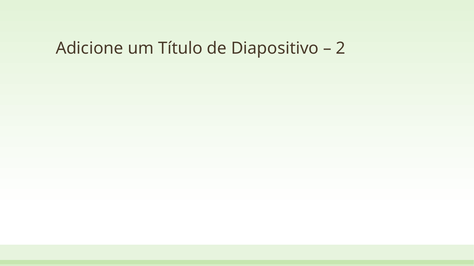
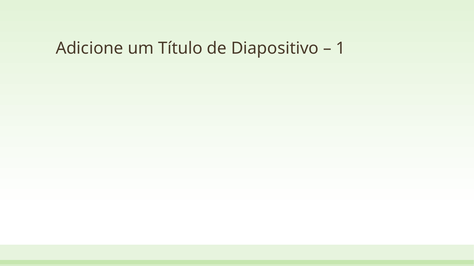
2: 2 -> 1
